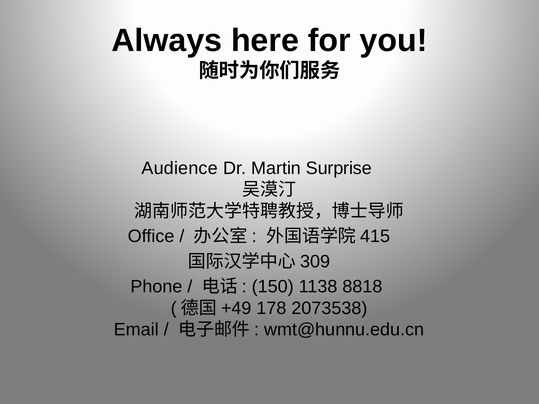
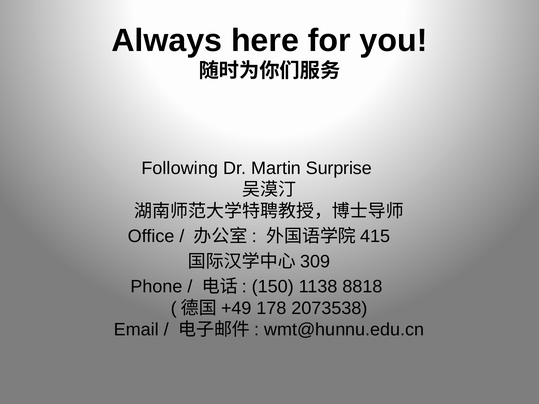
Audience: Audience -> Following
